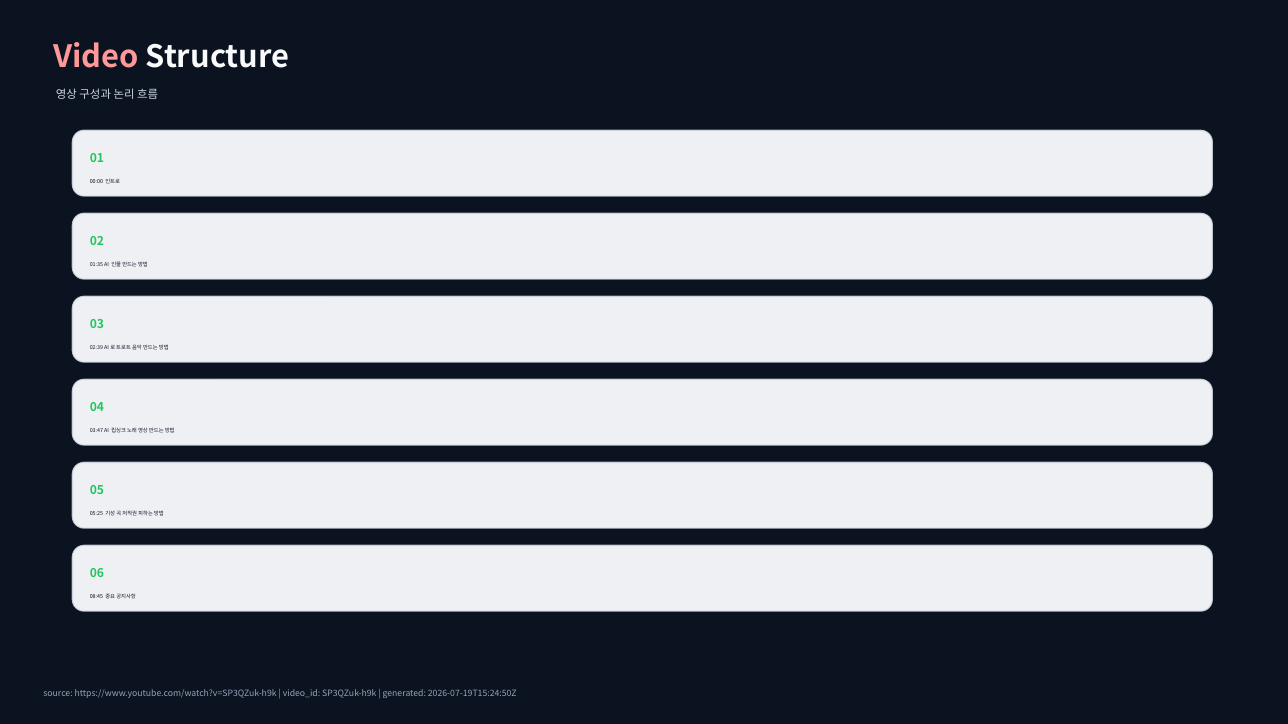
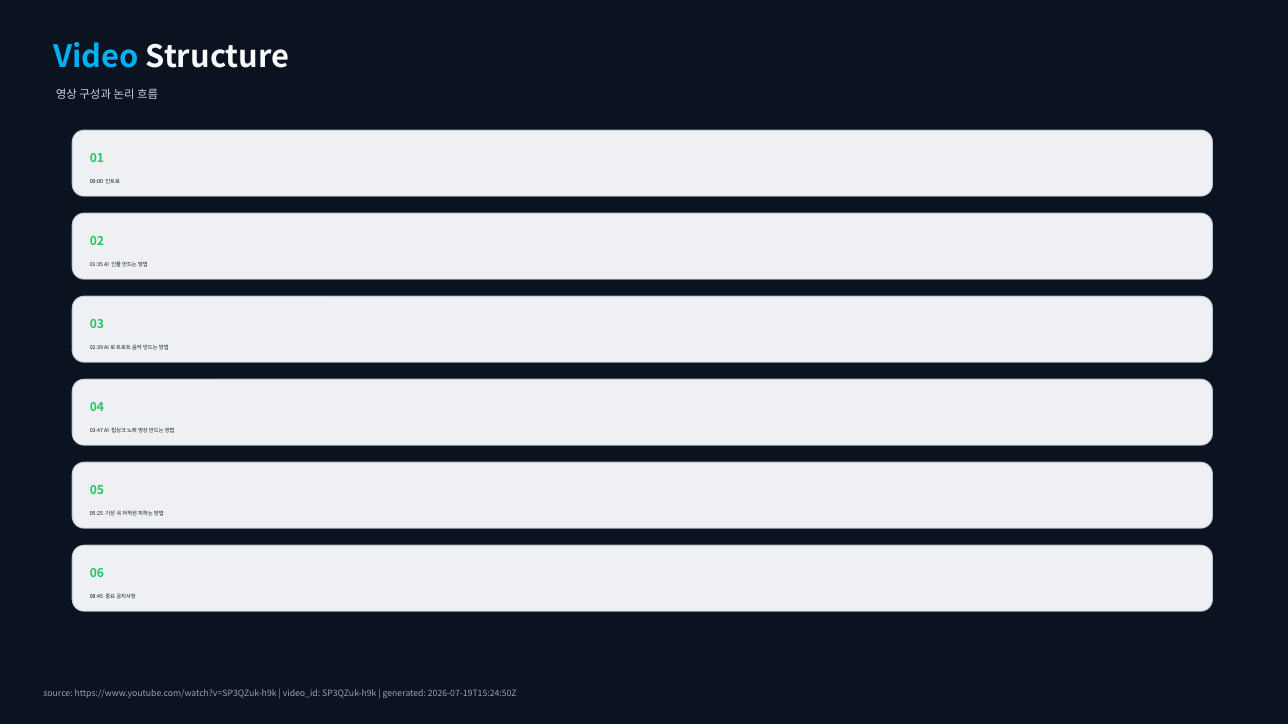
Video colour: pink -> light blue
